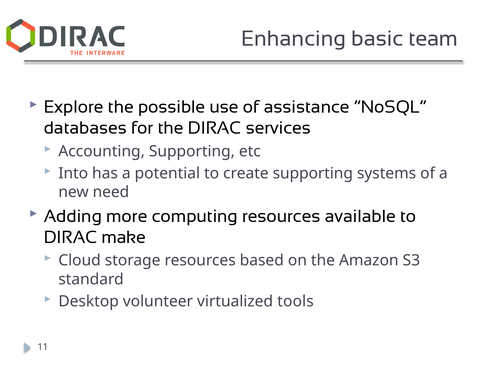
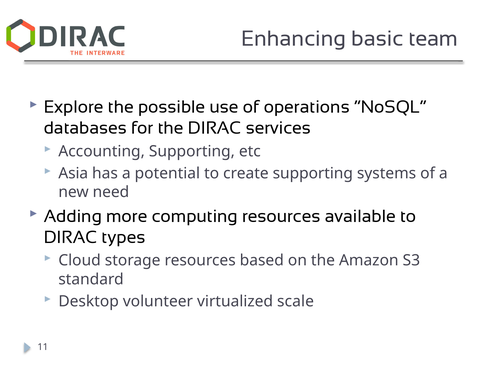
assistance: assistance -> operations
Into: Into -> Asia
make: make -> types
tools: tools -> scale
